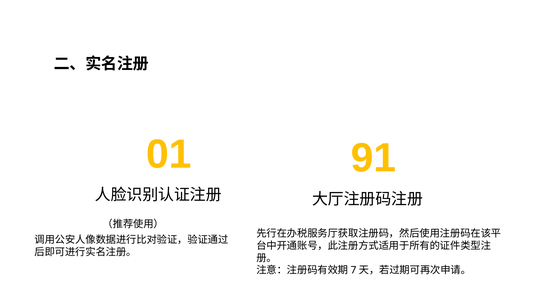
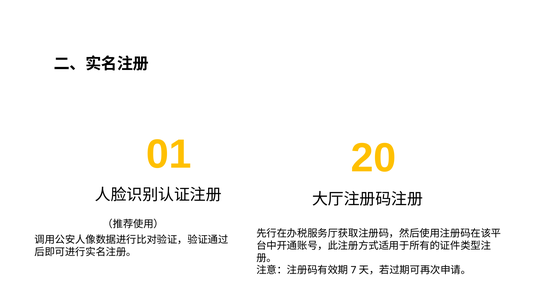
91: 91 -> 20
